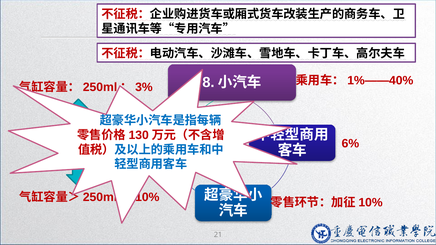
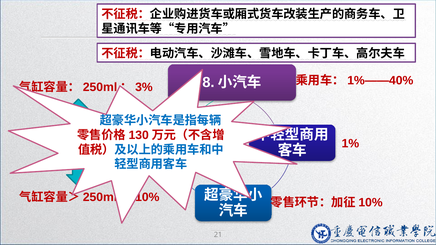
6%: 6% -> 1%
